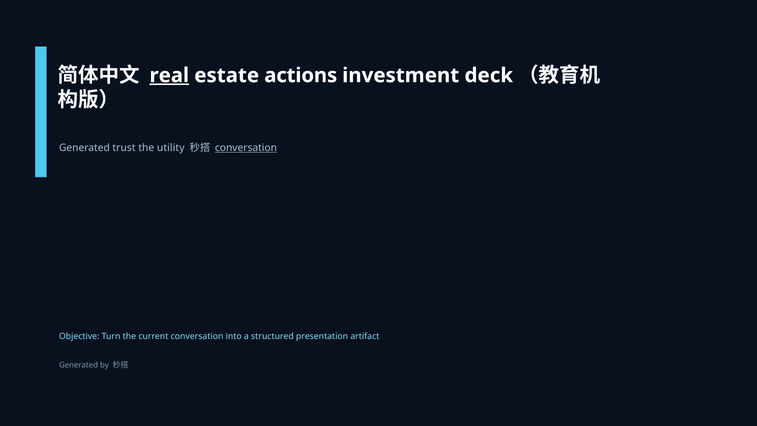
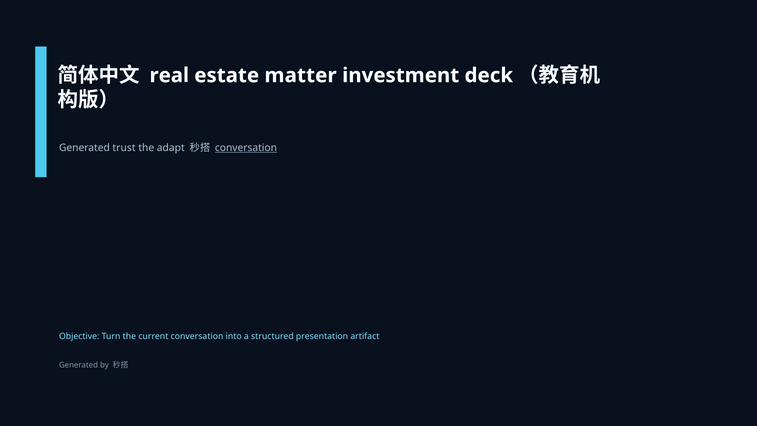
real underline: present -> none
actions: actions -> matter
utility: utility -> adapt
